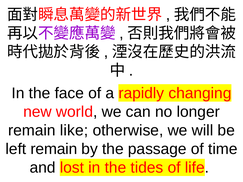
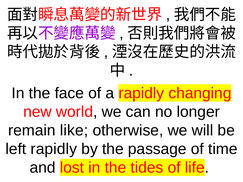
left remain: remain -> rapidly
